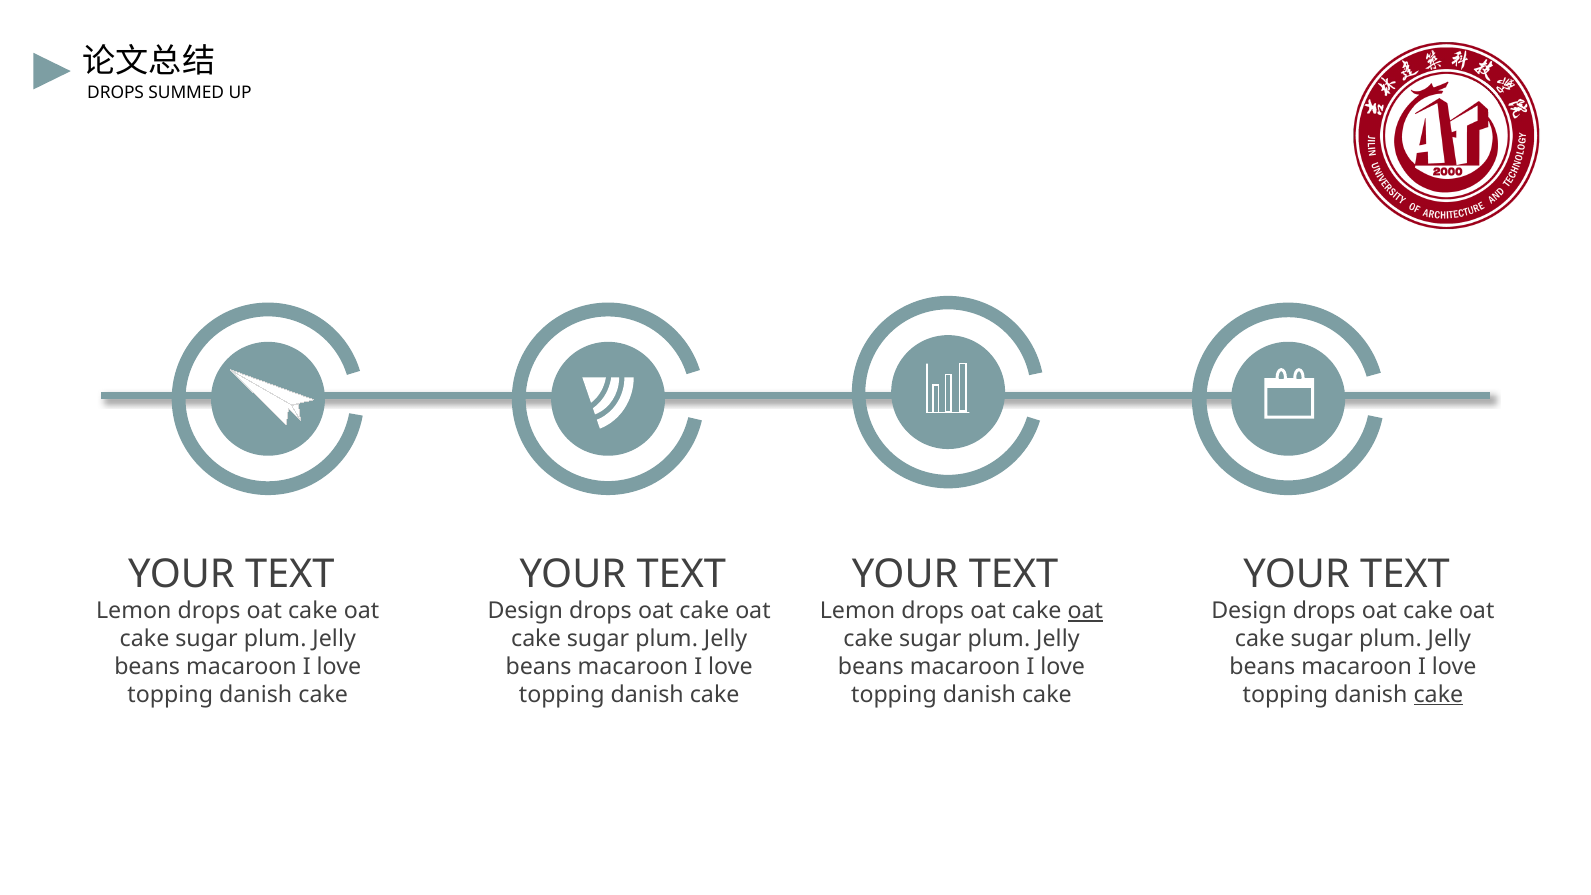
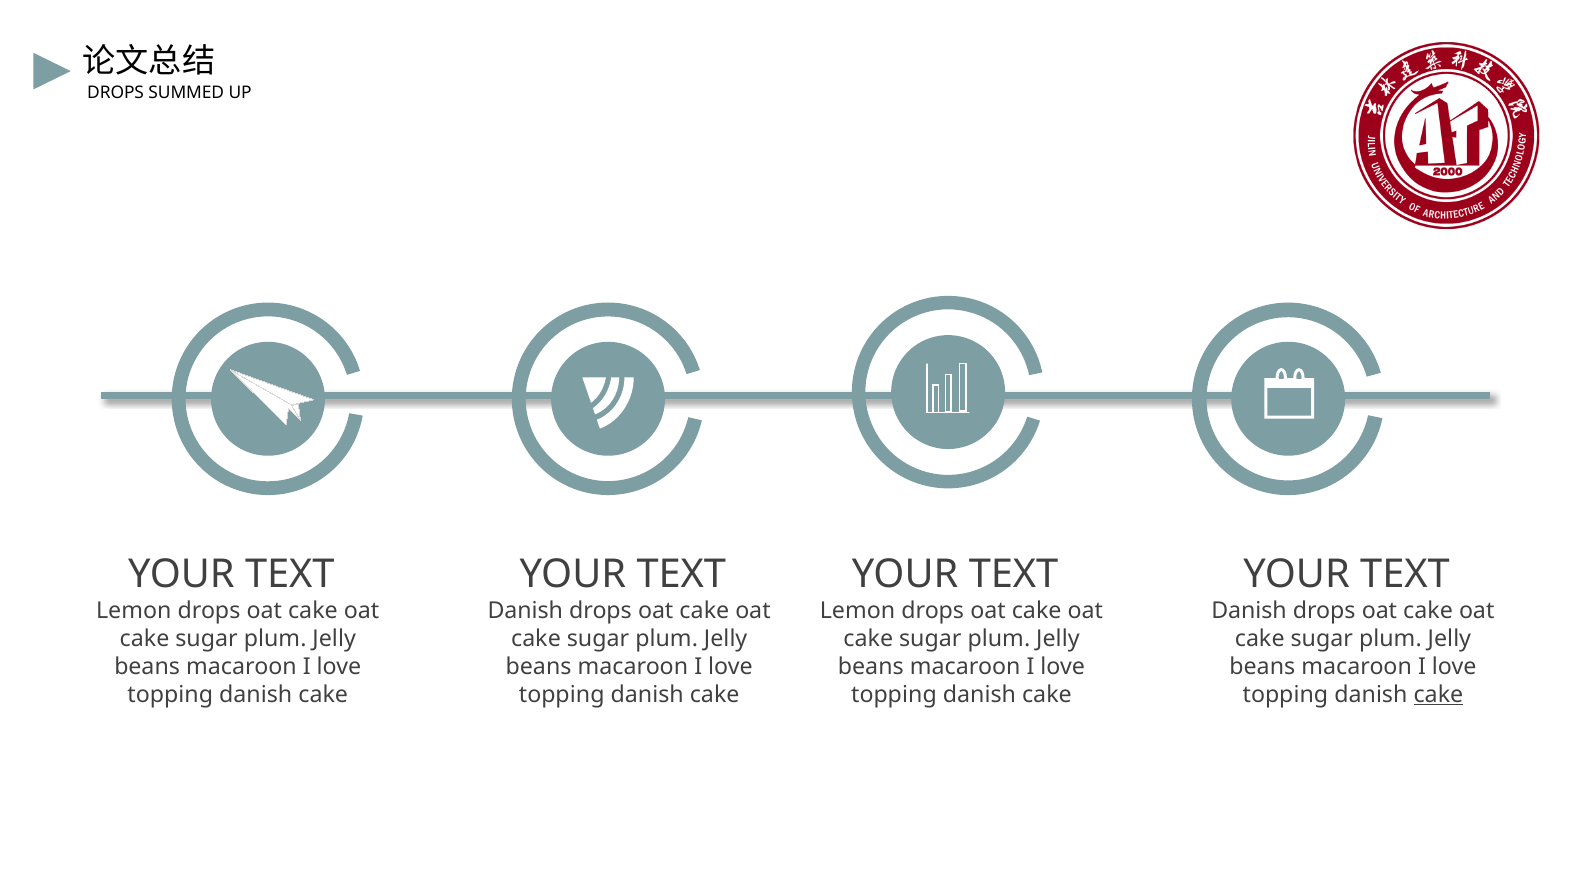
Design at (525, 611): Design -> Danish
oat at (1085, 611) underline: present -> none
Design at (1249, 611): Design -> Danish
